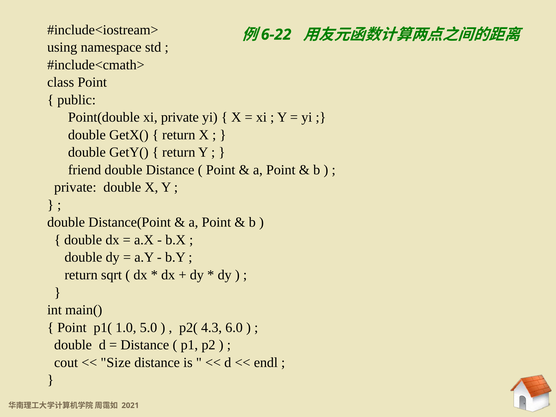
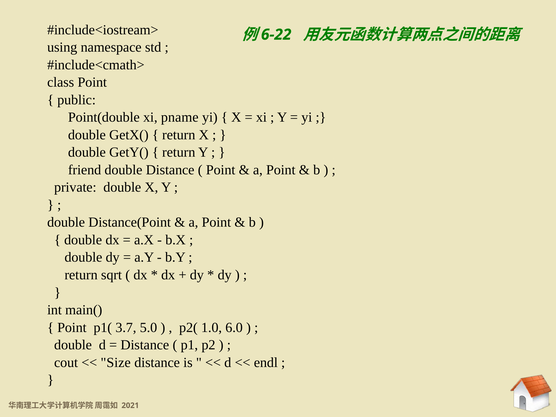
xi private: private -> pname
1.0: 1.0 -> 3.7
4.3: 4.3 -> 1.0
